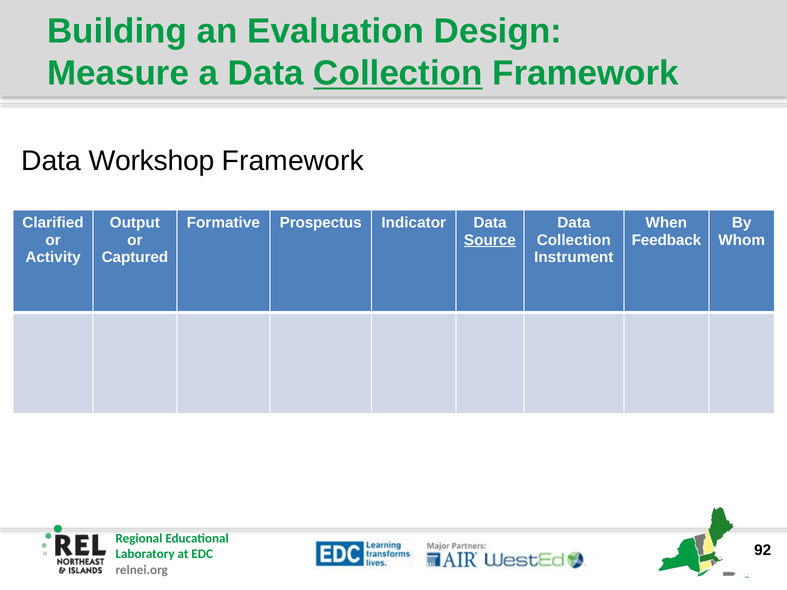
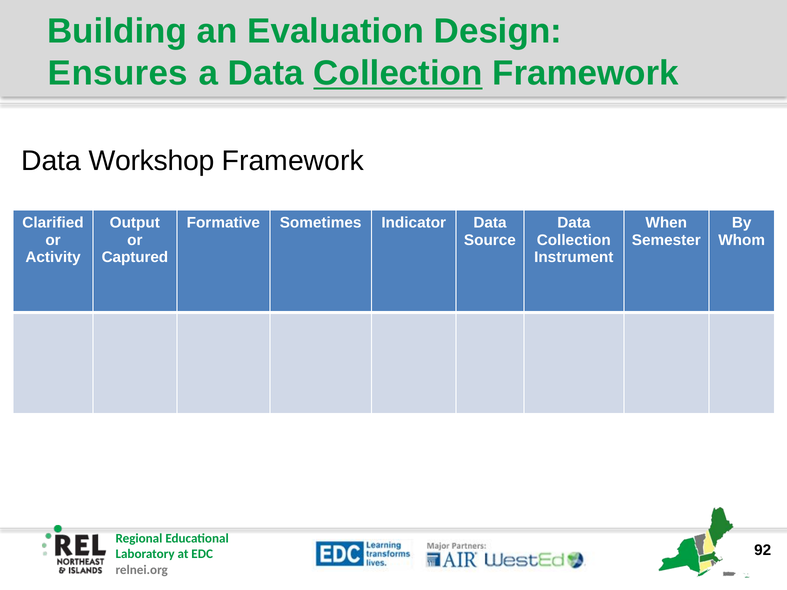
Measure: Measure -> Ensures
Prospectus: Prospectus -> Sometimes
Source underline: present -> none
Feedback: Feedback -> Semester
